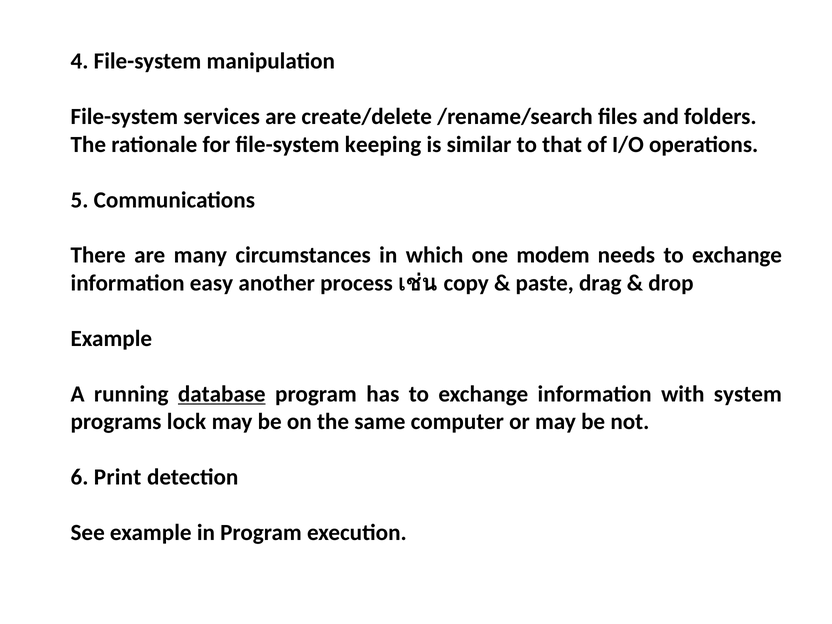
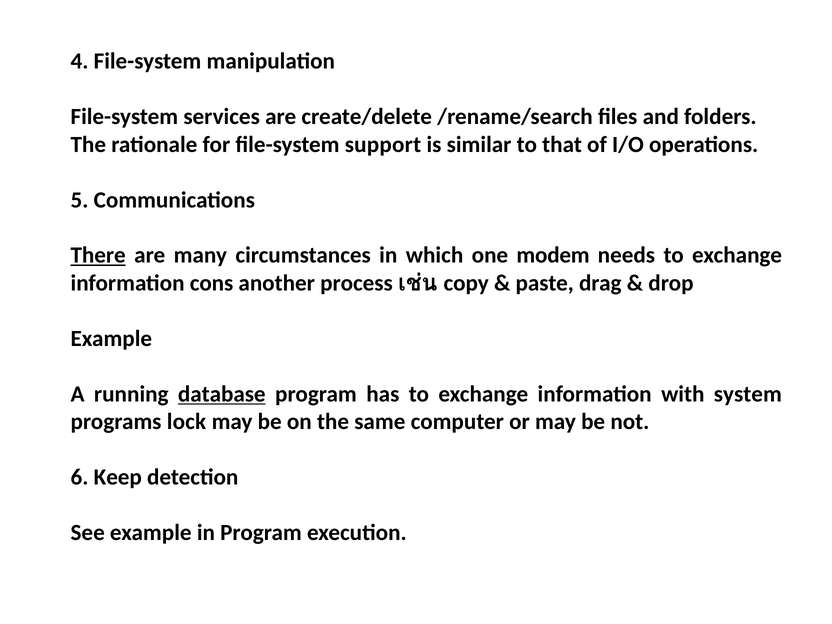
keeping: keeping -> support
There underline: none -> present
easy: easy -> cons
Print: Print -> Keep
